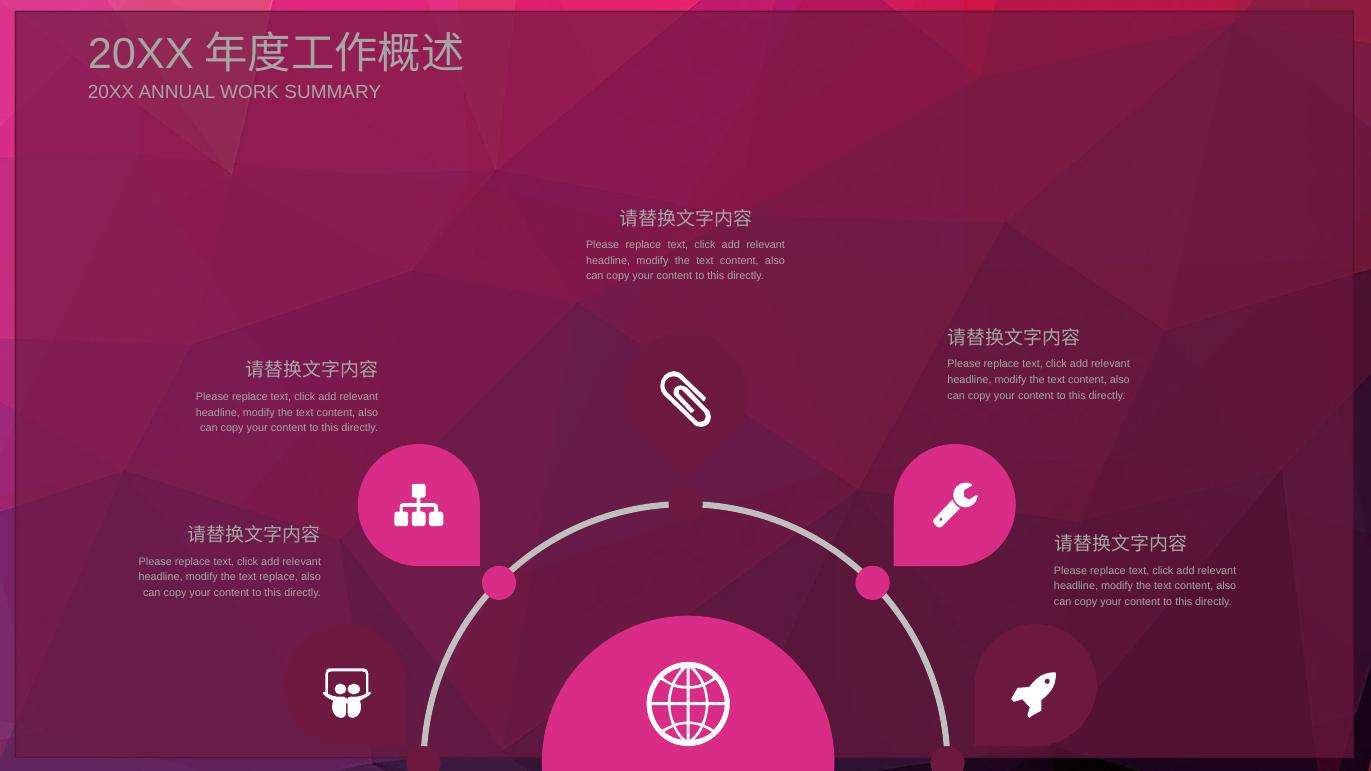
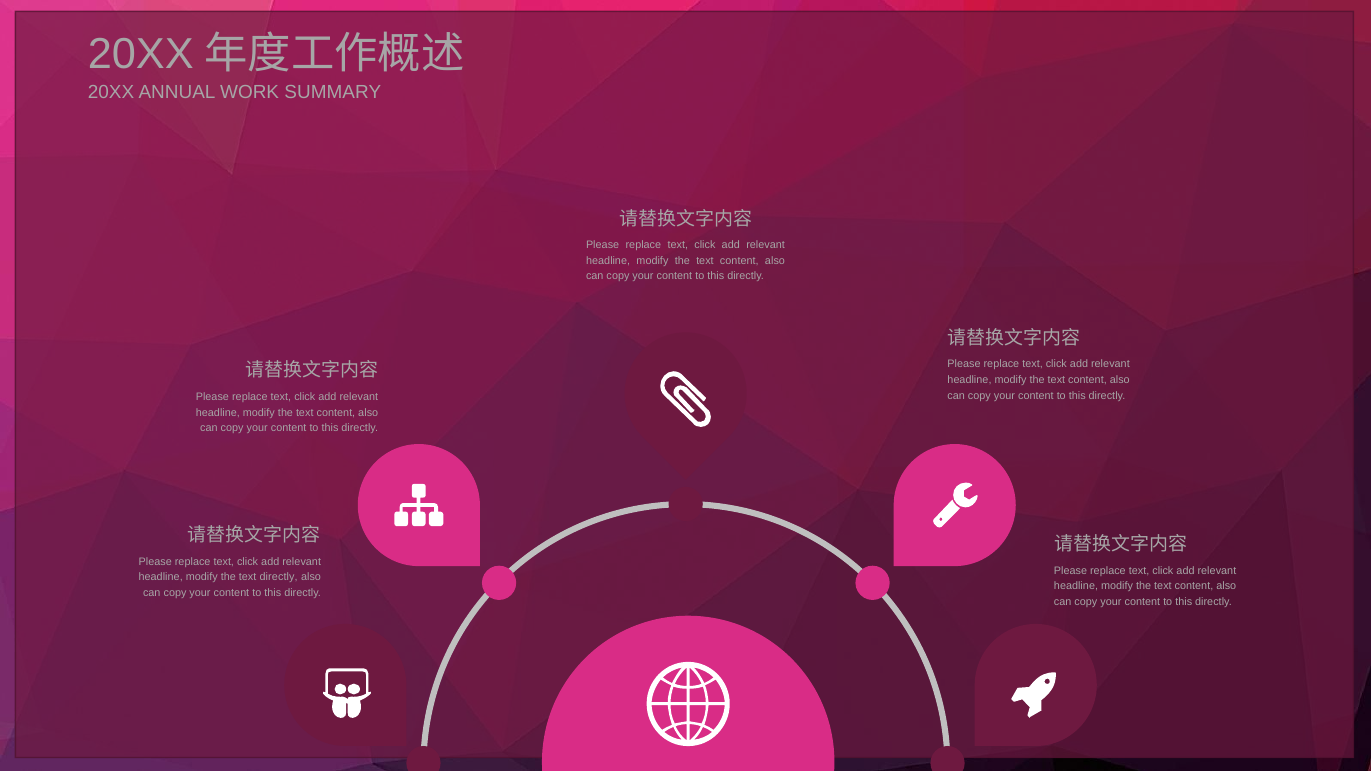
text replace: replace -> directly
